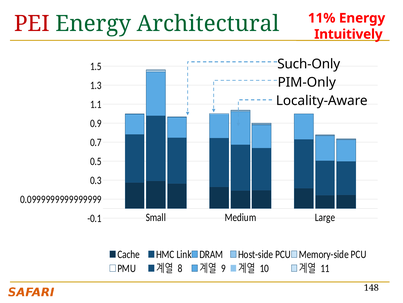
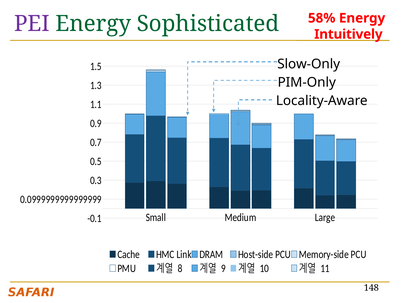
11%: 11% -> 58%
PEI colour: red -> purple
Architectural: Architectural -> Sophisticated
Such-Only: Such-Only -> Slow-Only
